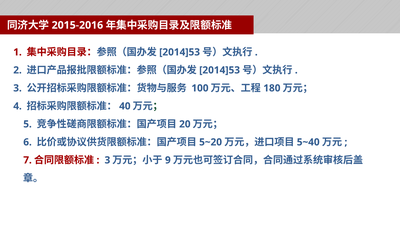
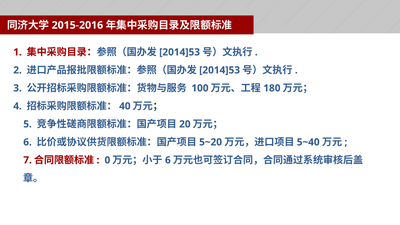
3 at (107, 160): 3 -> 0
9 at (168, 160): 9 -> 6
